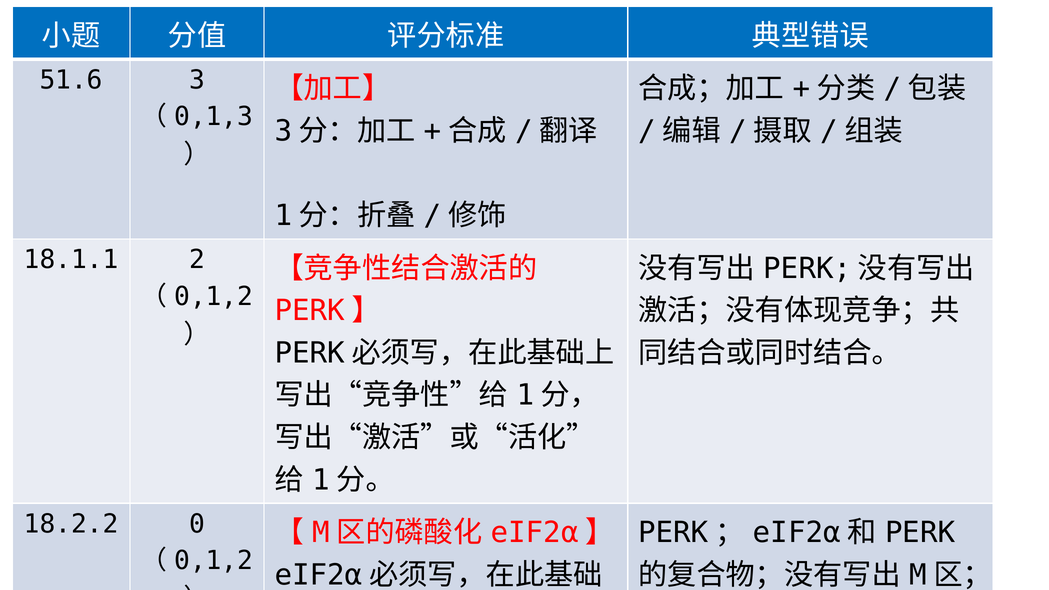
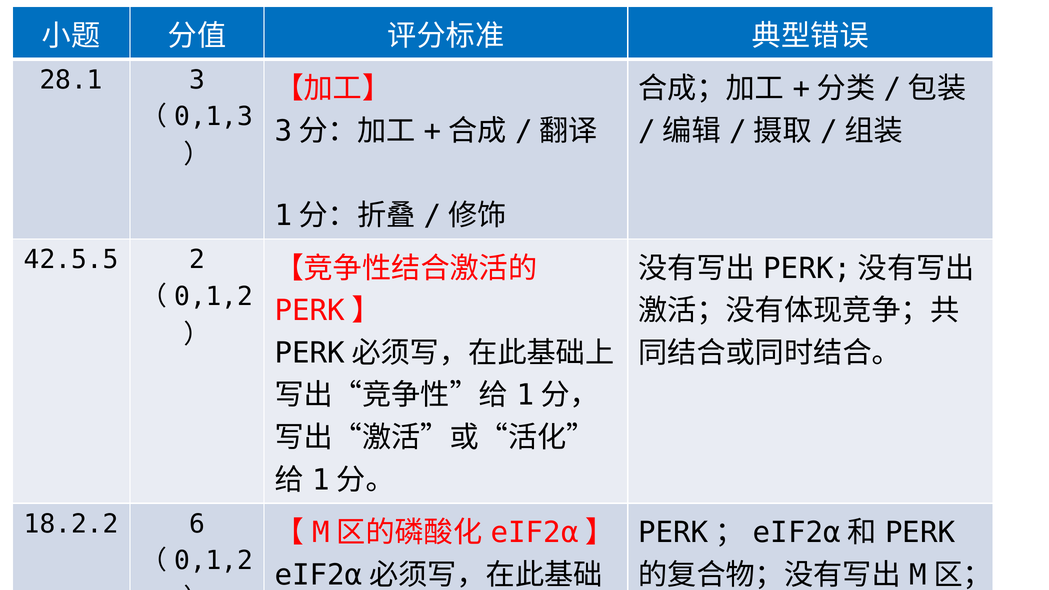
51.6: 51.6 -> 28.1
18.1.1: 18.1.1 -> 42.5.5
0: 0 -> 6
